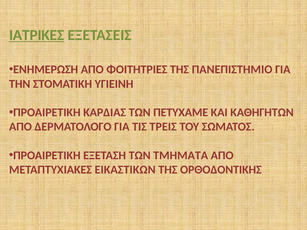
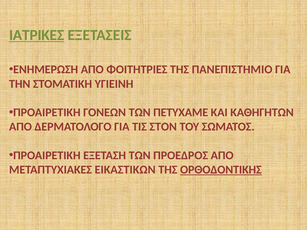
ΚΑΡΔΙΑΣ: ΚΑΡΔΙΑΣ -> ΓΟΝΕΩΝ
ΤΡΕΙΣ: ΤΡΕΙΣ -> ΣΤΟΝ
ΤΜΗΜΑΤΑ: ΤΜΗΜΑΤΑ -> ΠΡΟΕΔΡΟΣ
ΟΡΘΟΔΟΝΤΙΚΗΣ underline: none -> present
